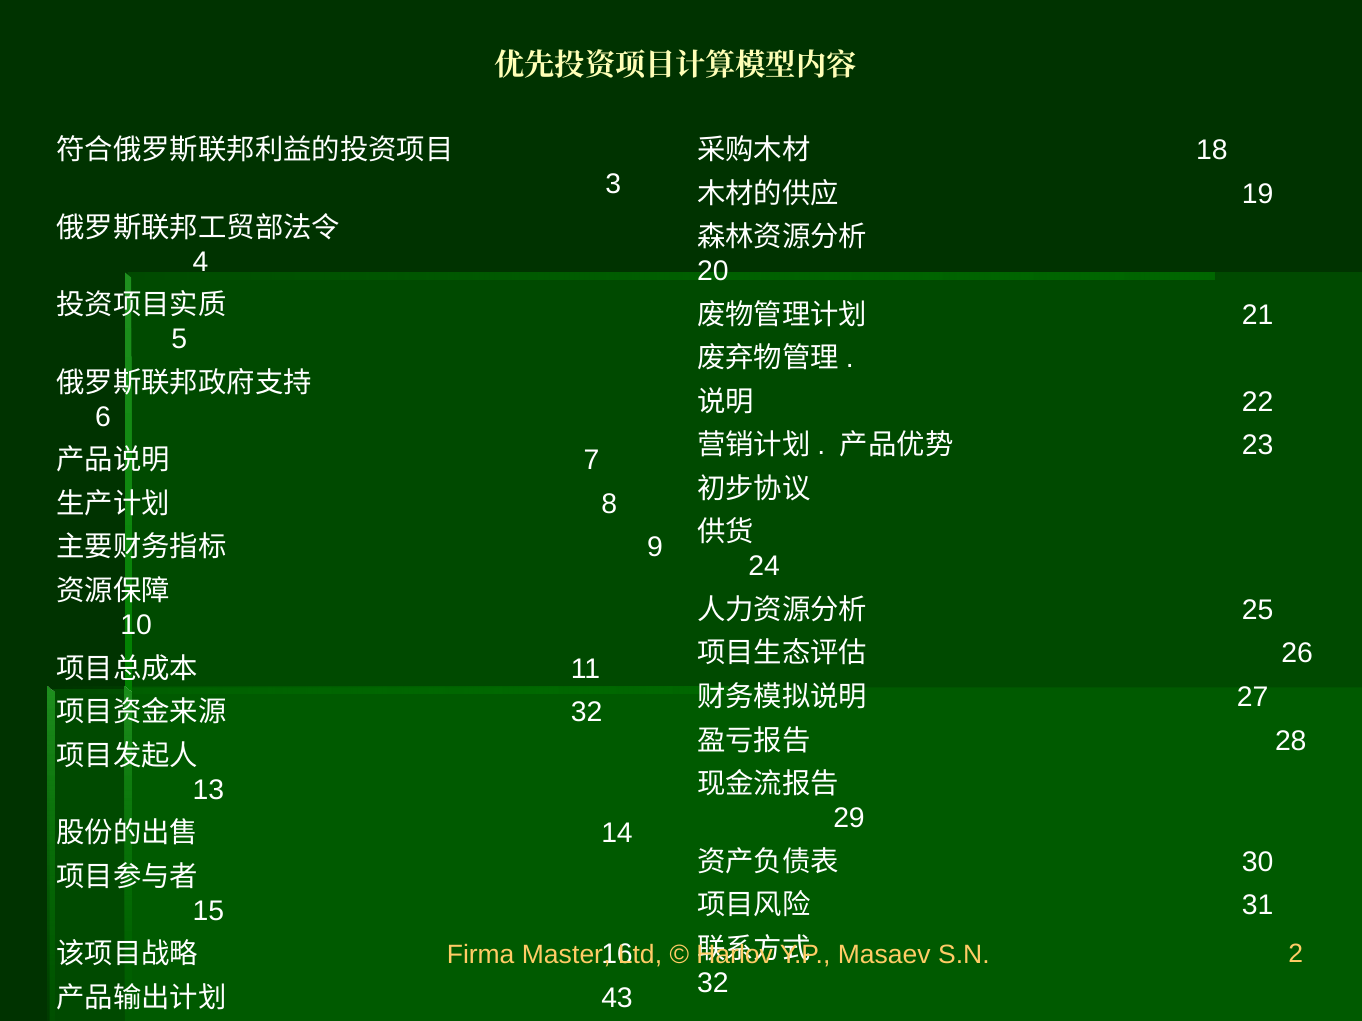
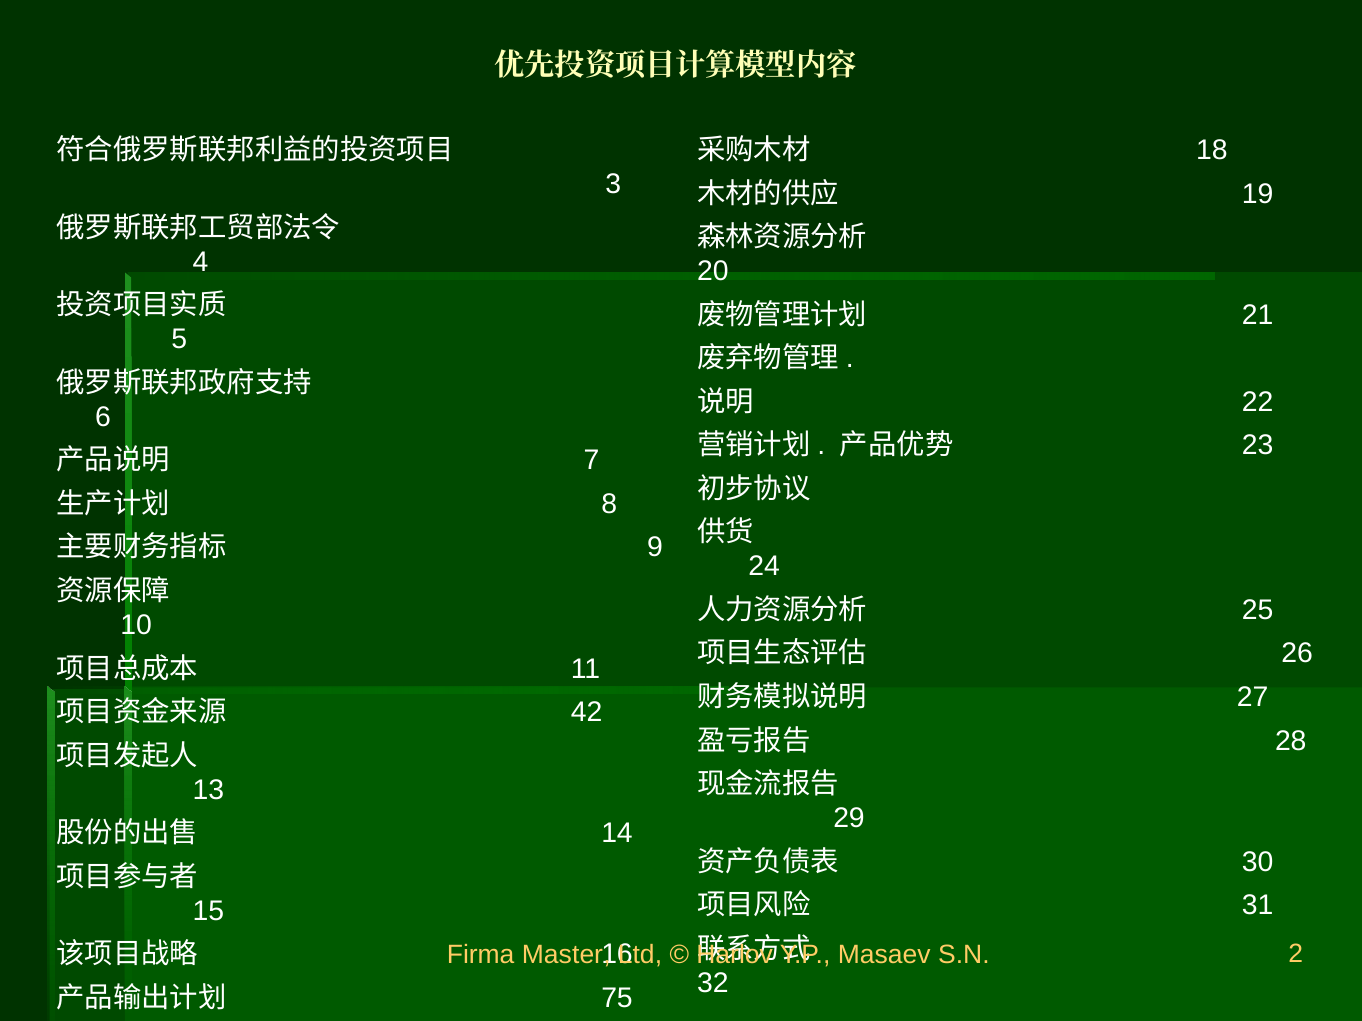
32 at (587, 713): 32 -> 42
43: 43 -> 75
